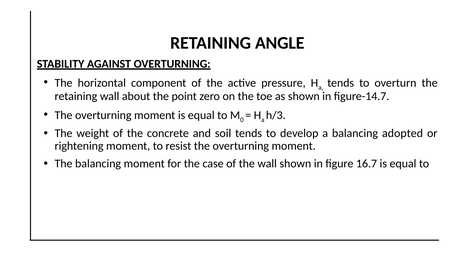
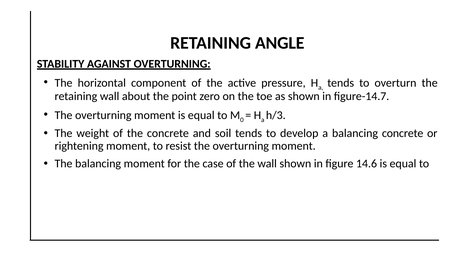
balancing adopted: adopted -> concrete
16.7: 16.7 -> 14.6
